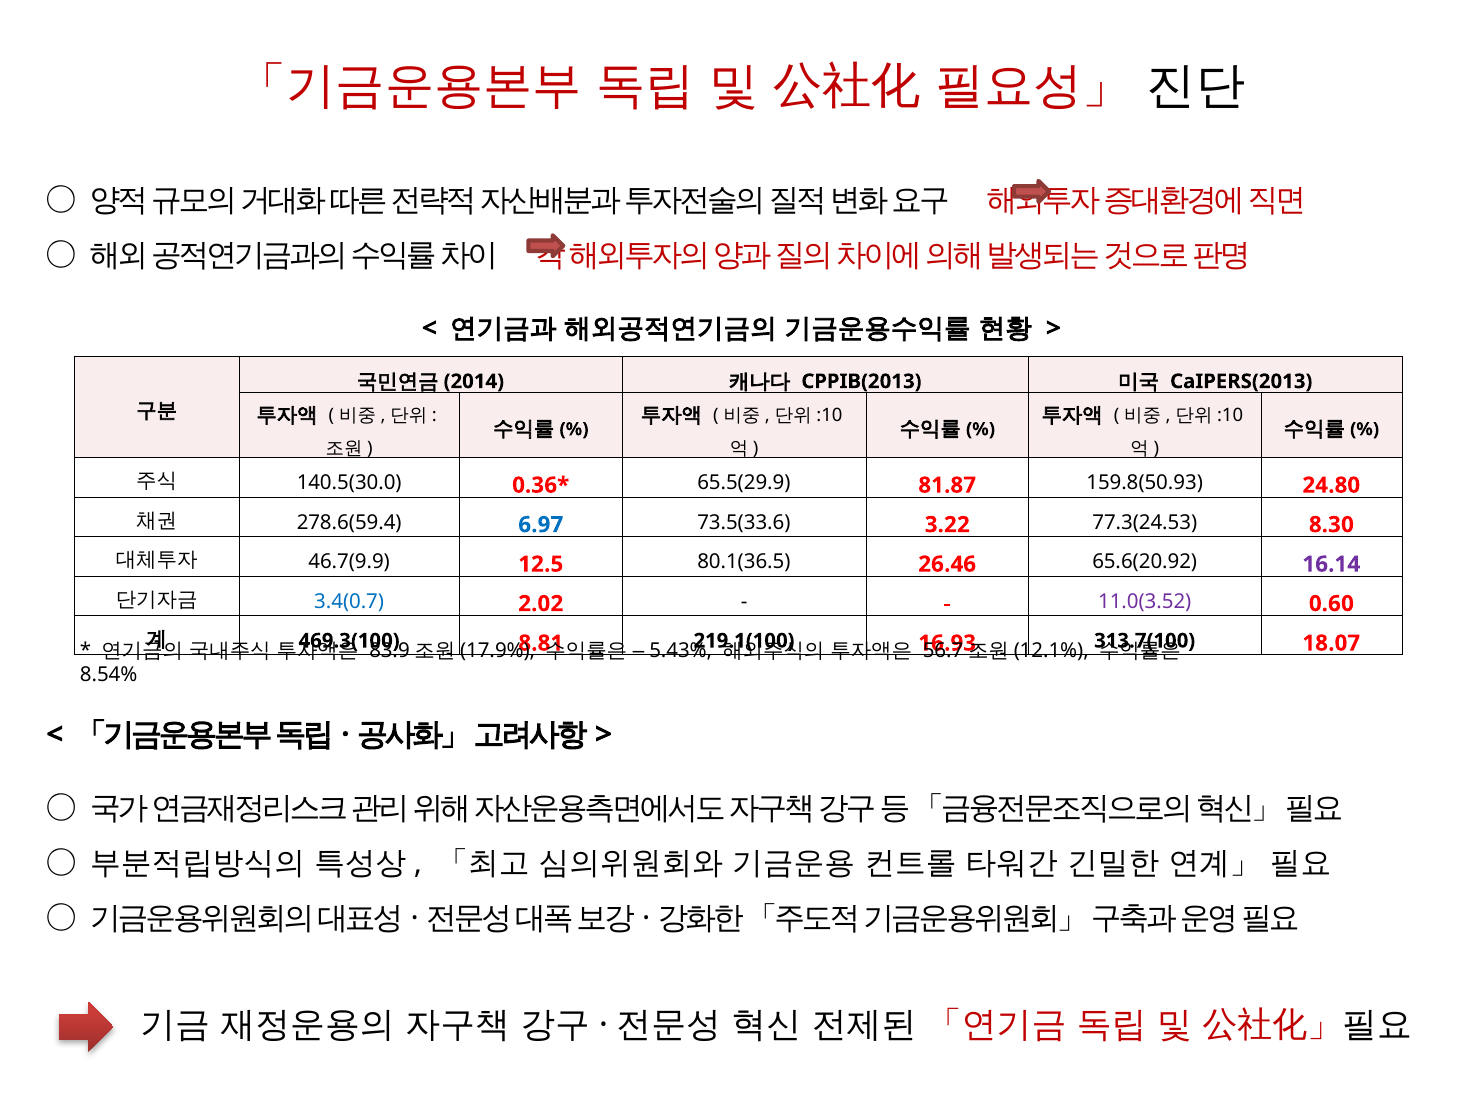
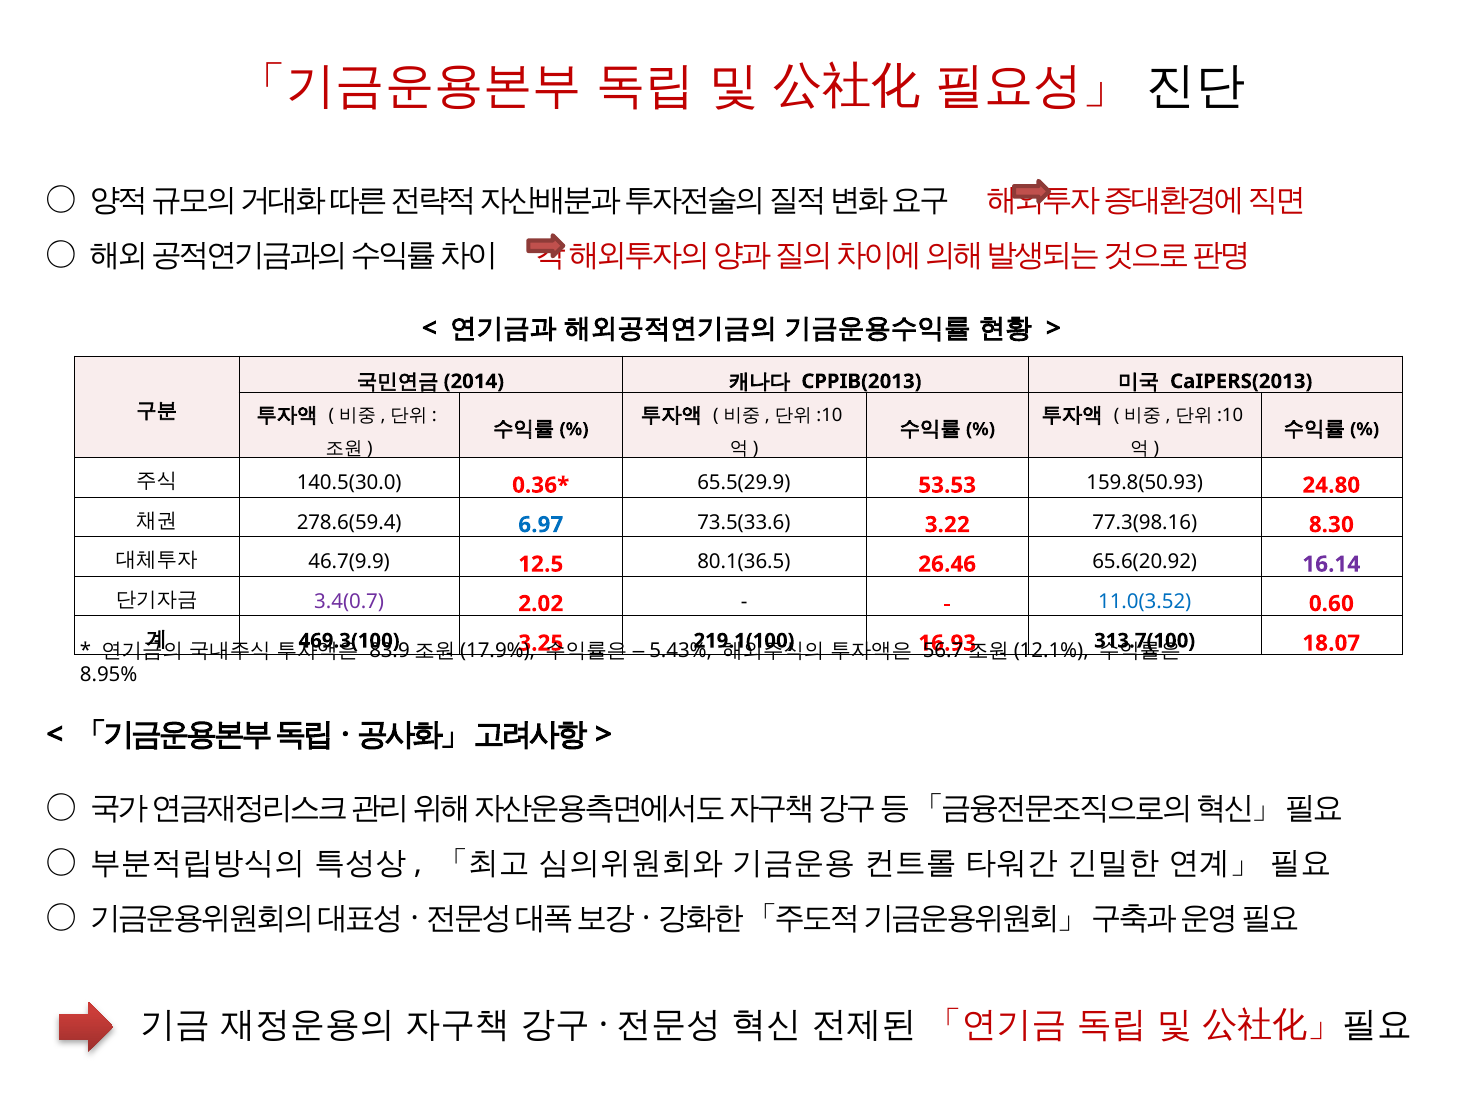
81.87: 81.87 -> 53.53
77.3(24.53: 77.3(24.53 -> 77.3(98.16
3.4(0.7 colour: blue -> purple
11.0(3.52 colour: purple -> blue
8.81: 8.81 -> 3.25
8.54%: 8.54% -> 8.95%
